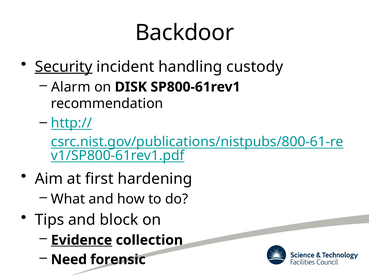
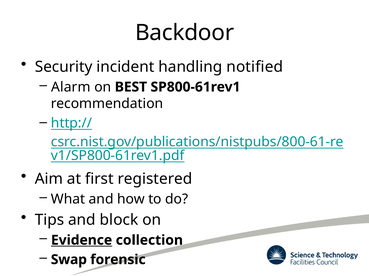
Security underline: present -> none
custody: custody -> notified
DISK: DISK -> BEST
hardening: hardening -> registered
Need: Need -> Swap
